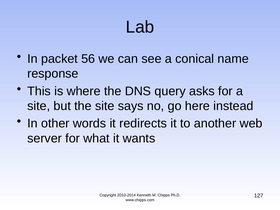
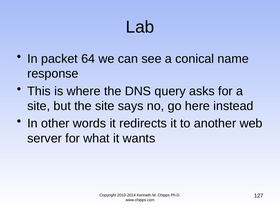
56: 56 -> 64
